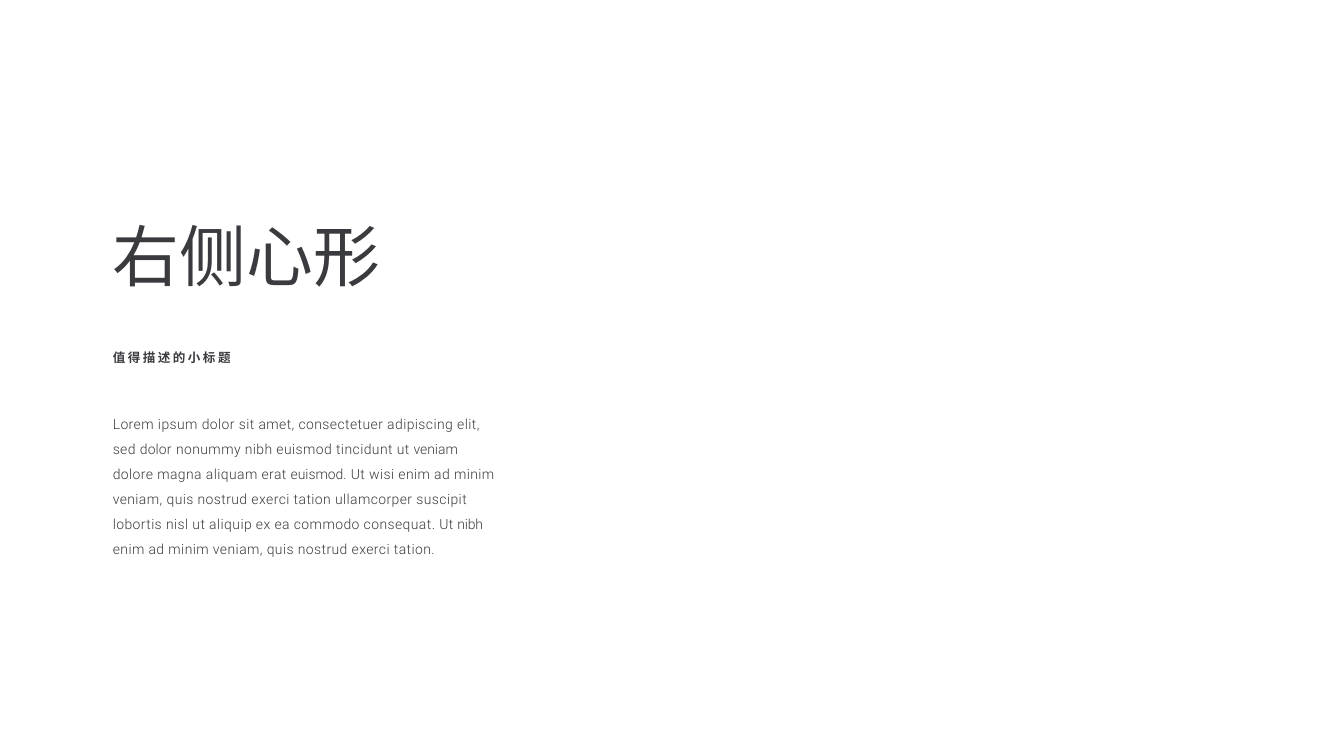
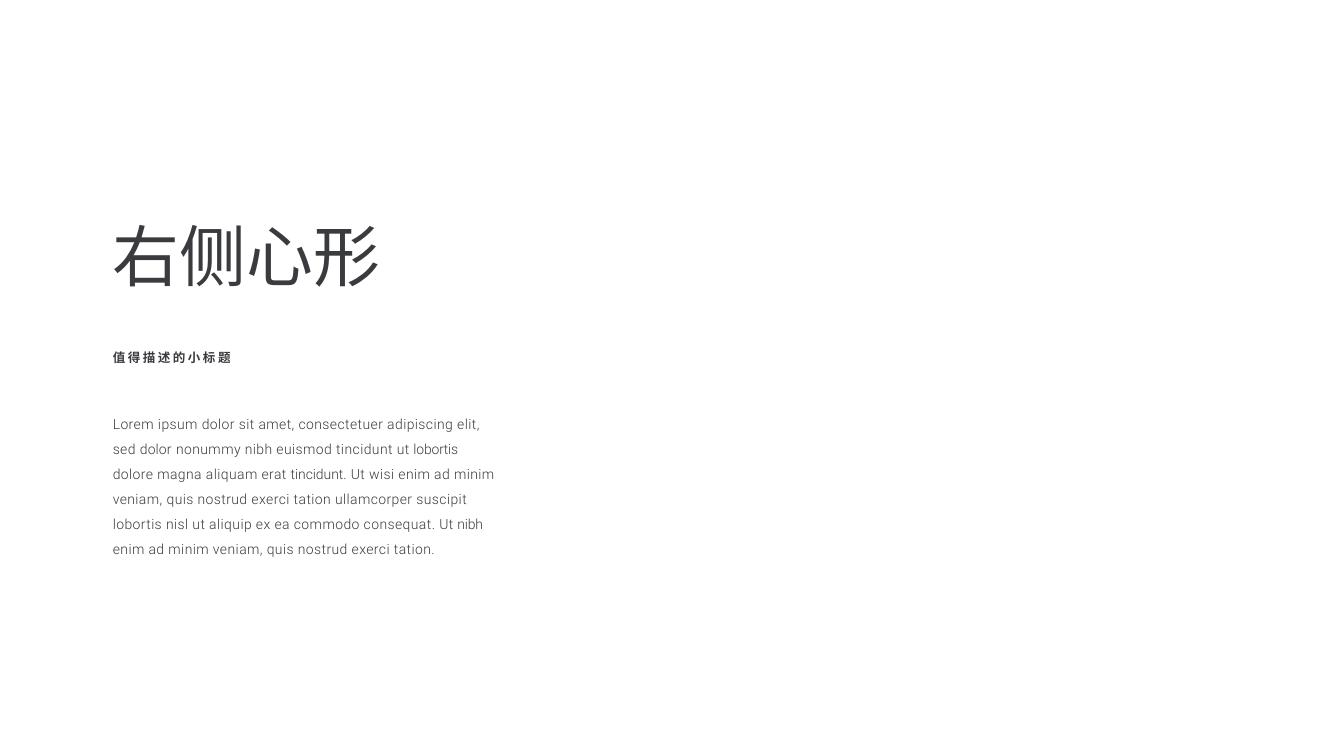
ut veniam: veniam -> lobortis
erat euismod: euismod -> tincidunt
